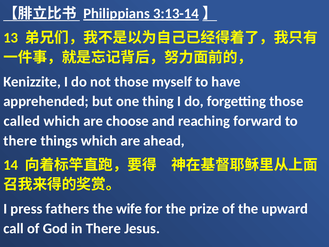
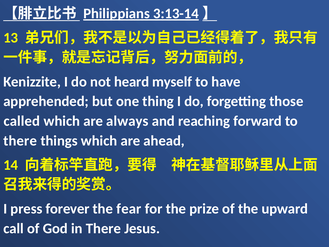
not those: those -> heard
choose: choose -> always
fathers: fathers -> forever
wife: wife -> fear
